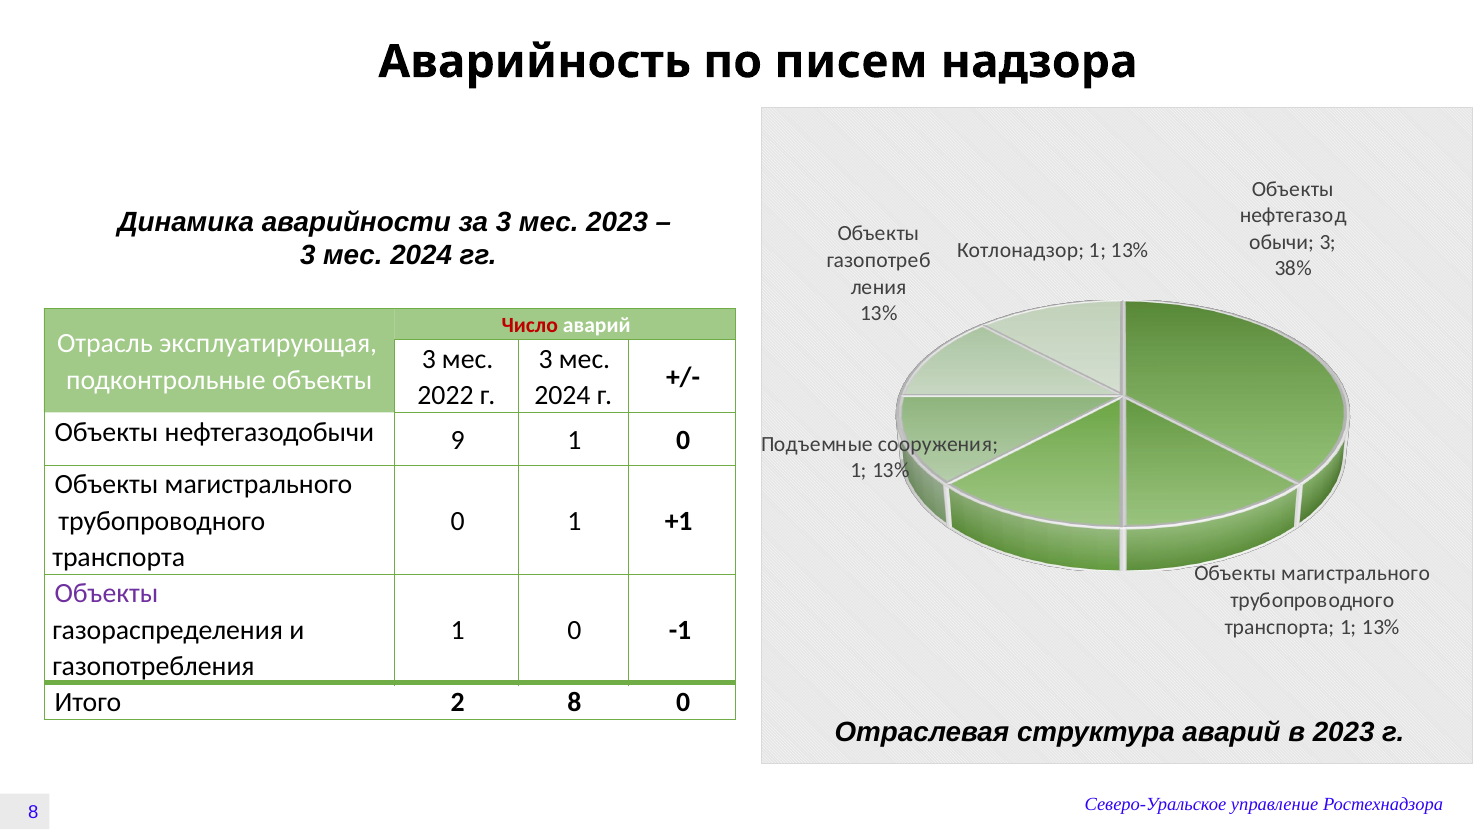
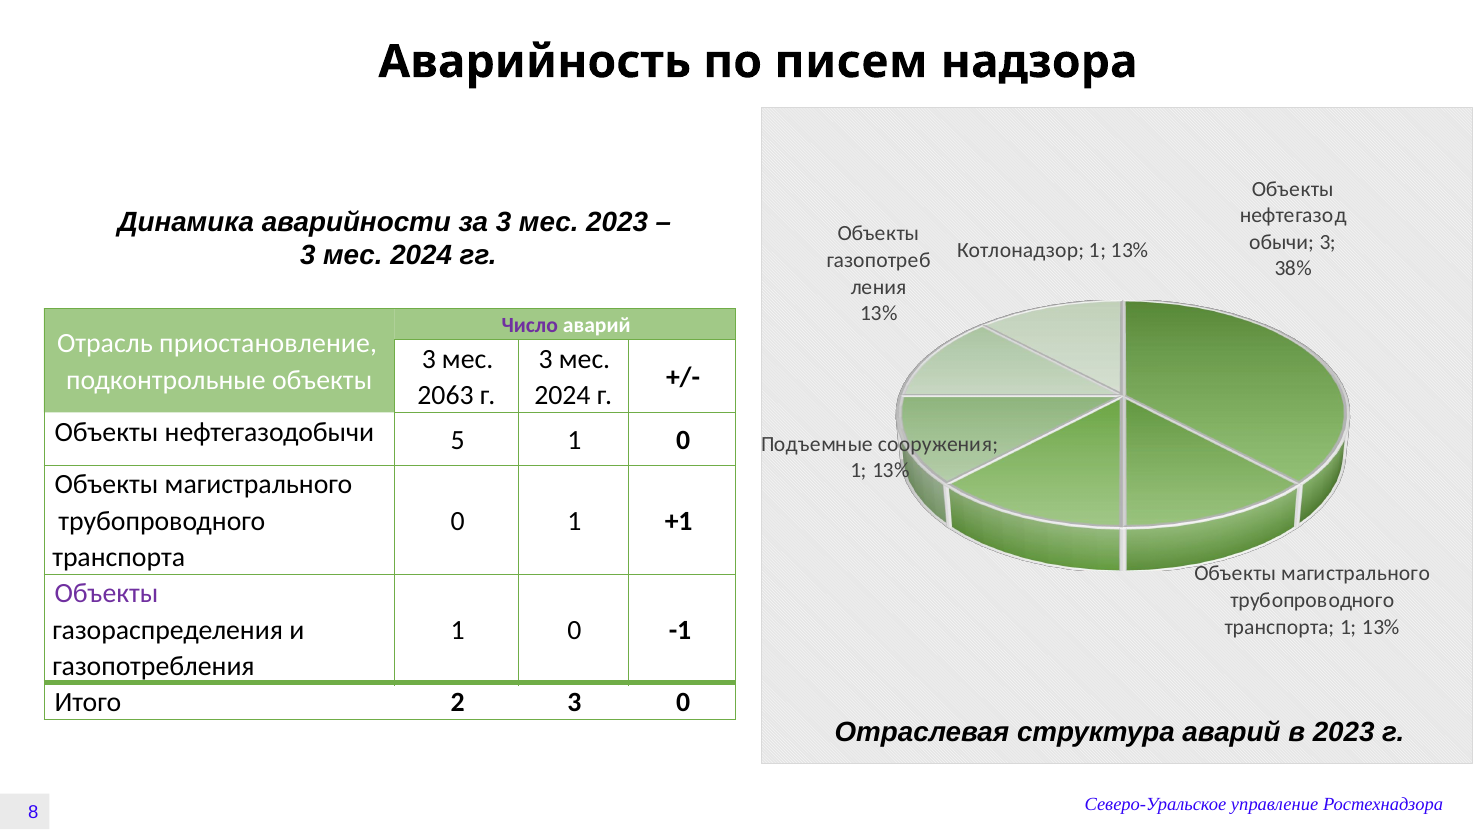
Число colour: red -> purple
эксплуатирующая: эксплуатирующая -> приостановление
2022: 2022 -> 2063
9: 9 -> 5
2 8: 8 -> 3
